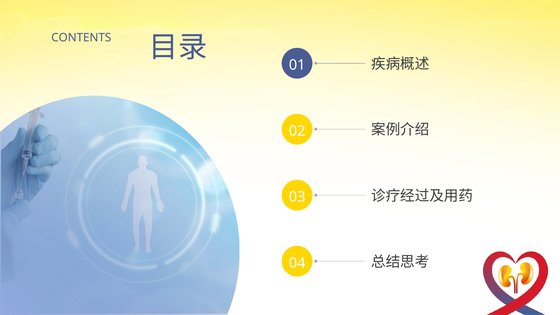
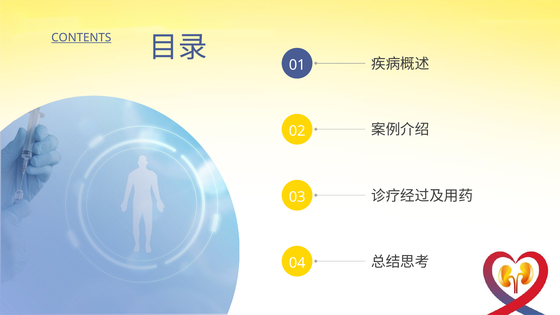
CONTENTS underline: none -> present
